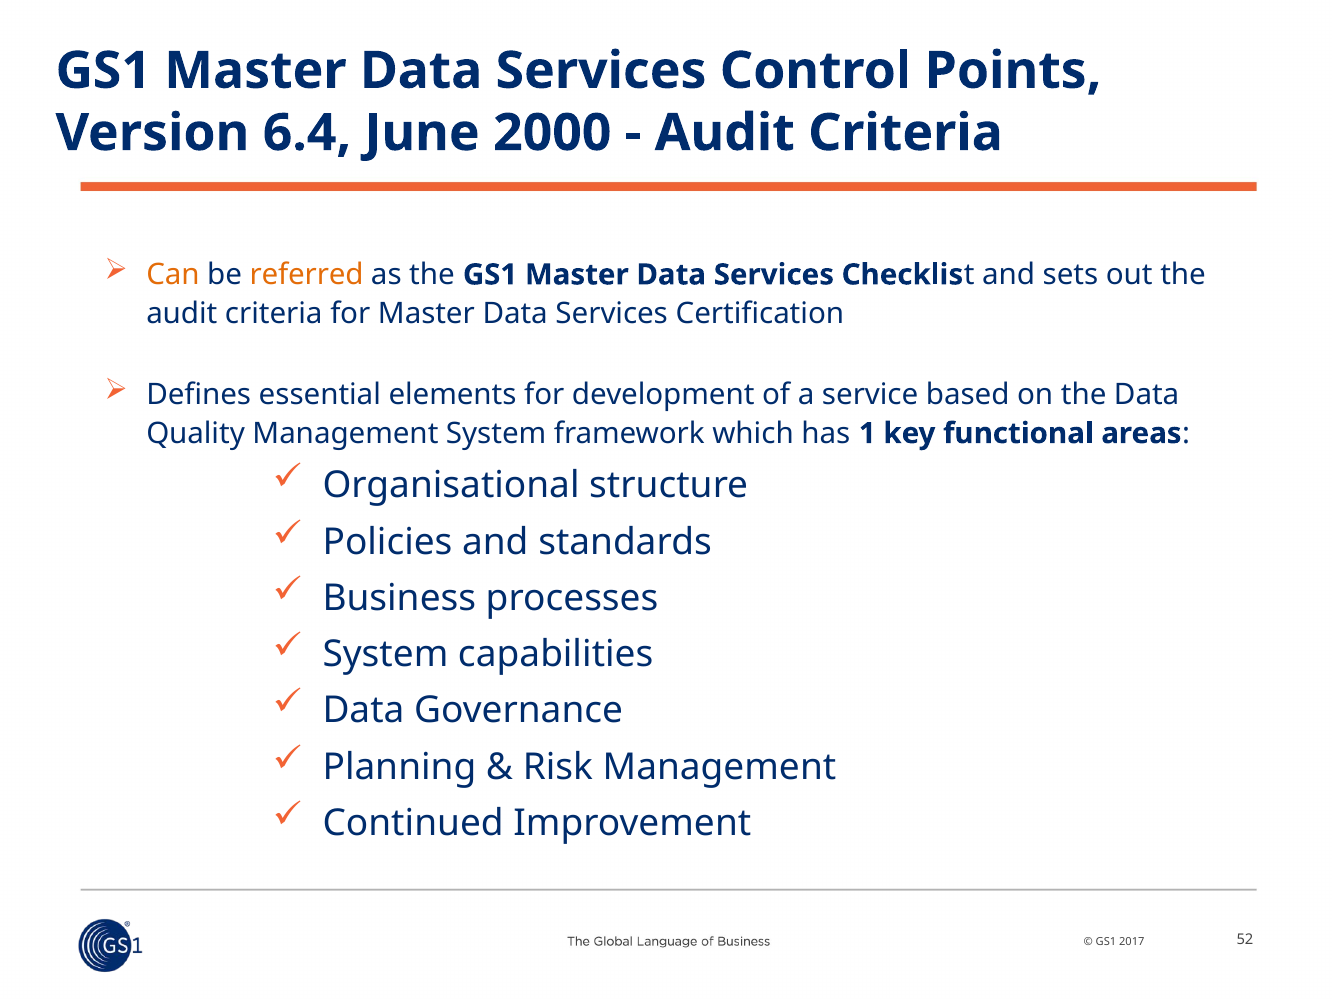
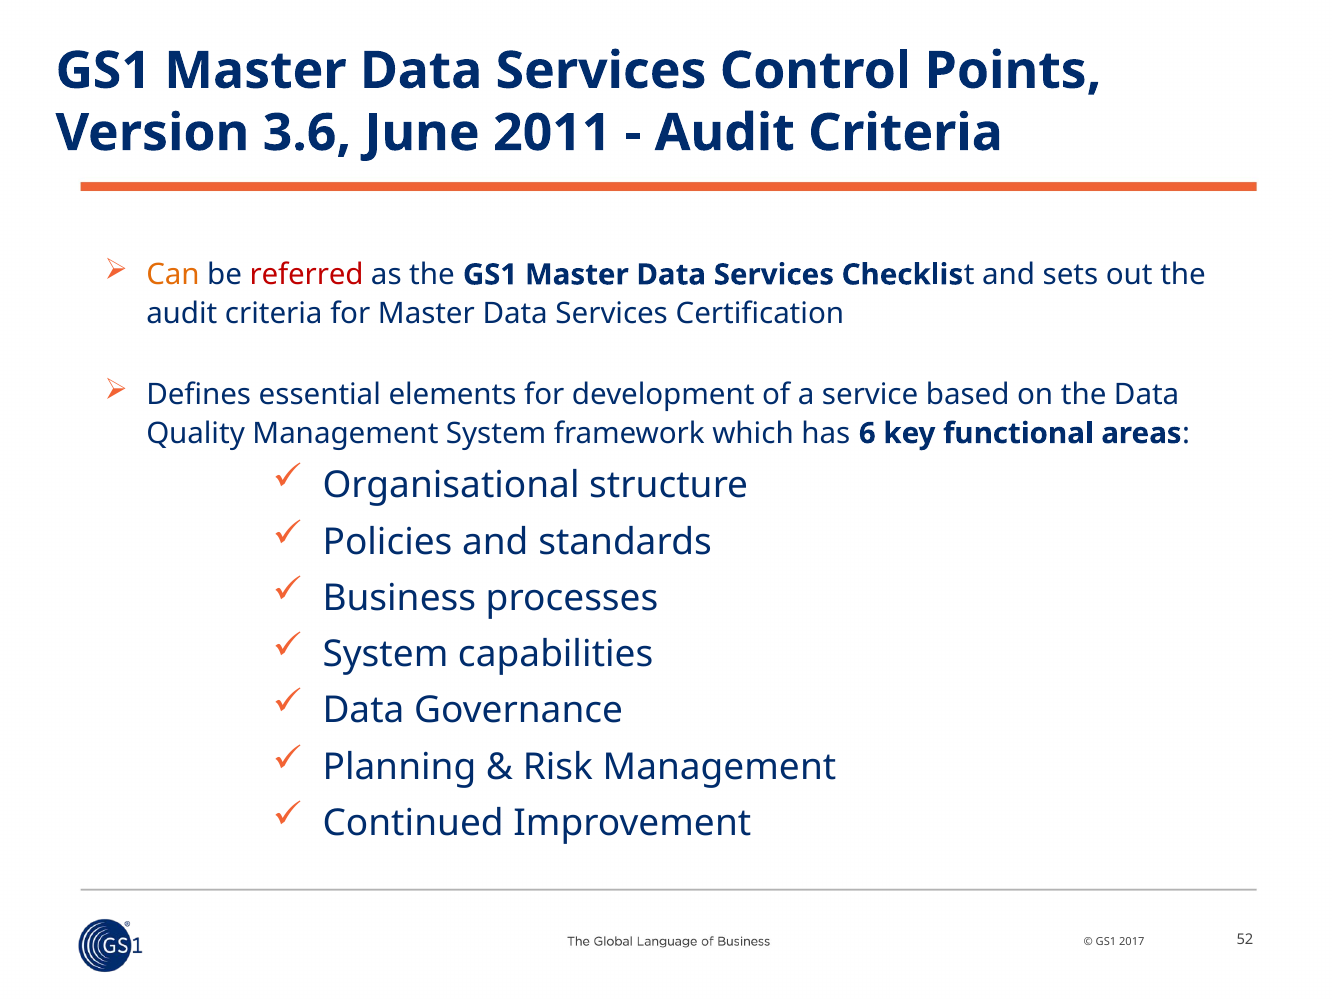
6.4: 6.4 -> 3.6
2000: 2000 -> 2011
referred colour: orange -> red
1: 1 -> 6
